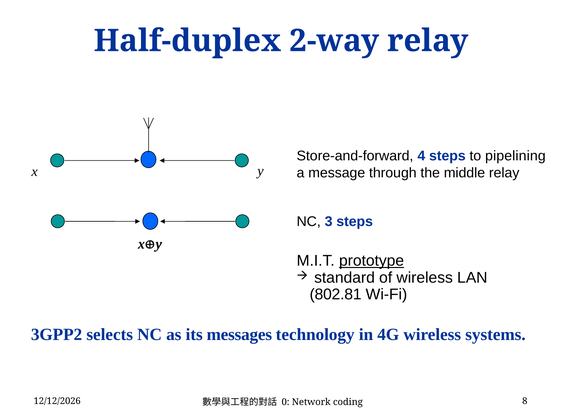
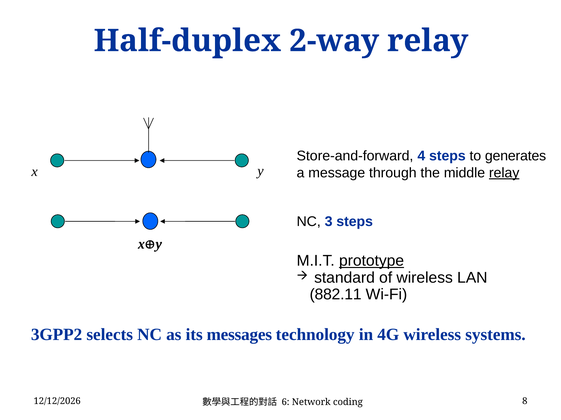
pipelining: pipelining -> generates
relay at (504, 173) underline: none -> present
802.81: 802.81 -> 882.11
0: 0 -> 6
